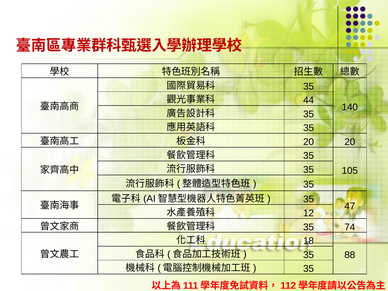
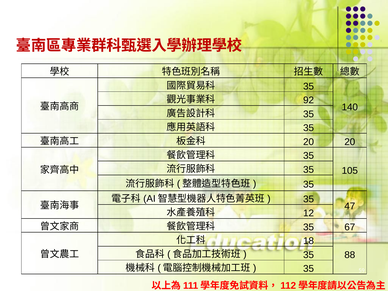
44: 44 -> 92
74: 74 -> 67
